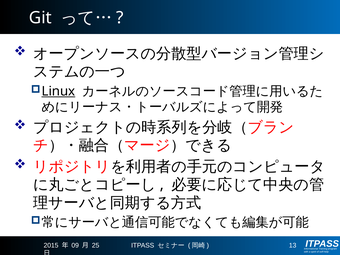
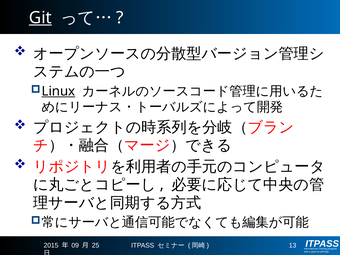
Git underline: none -> present
